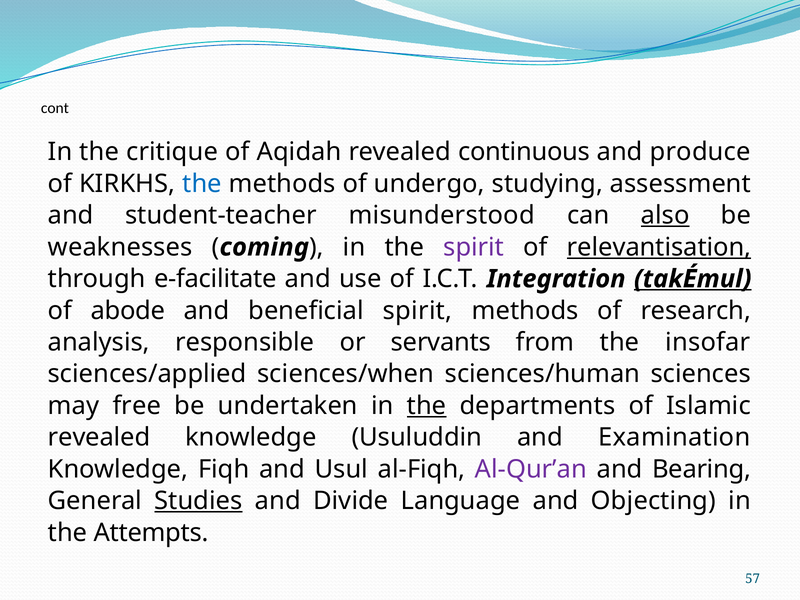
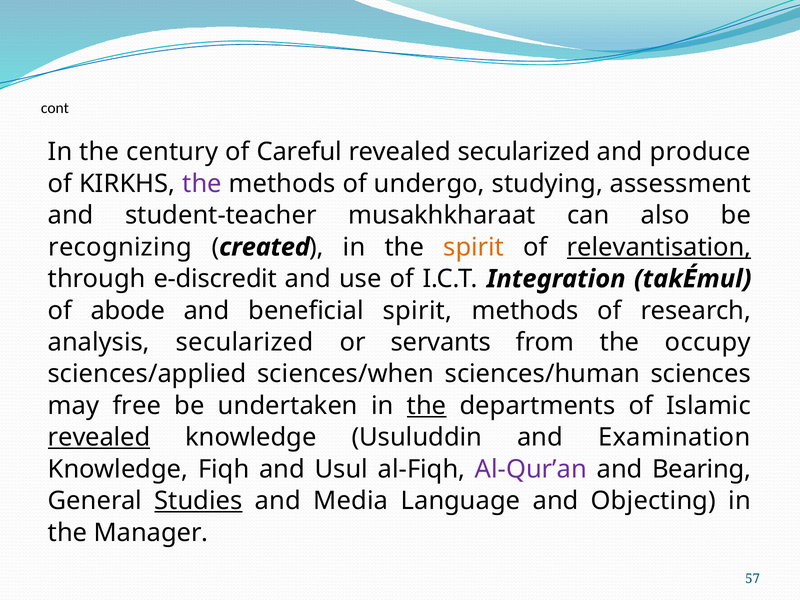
critique: critique -> century
Aqidah: Aqidah -> Careful
revealed continuous: continuous -> secularized
the at (202, 184) colour: blue -> purple
misunderstood: misunderstood -> musakhkharaat
also underline: present -> none
weaknesses: weaknesses -> recognizing
coming: coming -> created
spirit at (474, 247) colour: purple -> orange
e-facilitate: e-facilitate -> e-discredit
takÉmul underline: present -> none
analysis responsible: responsible -> secularized
insofar: insofar -> occupy
revealed at (99, 437) underline: none -> present
Divide: Divide -> Media
Attempts: Attempts -> Manager
